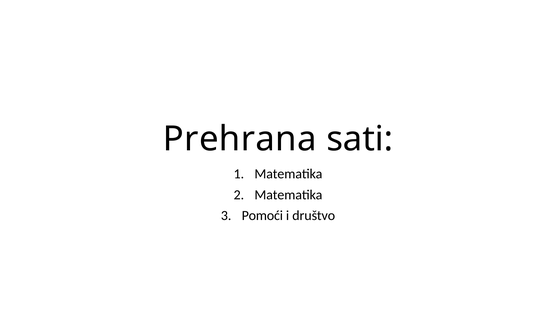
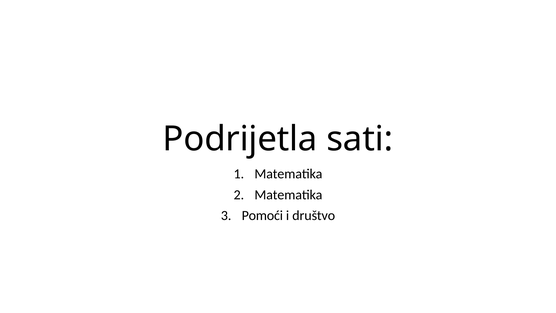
Prehrana: Prehrana -> Podrijetla
